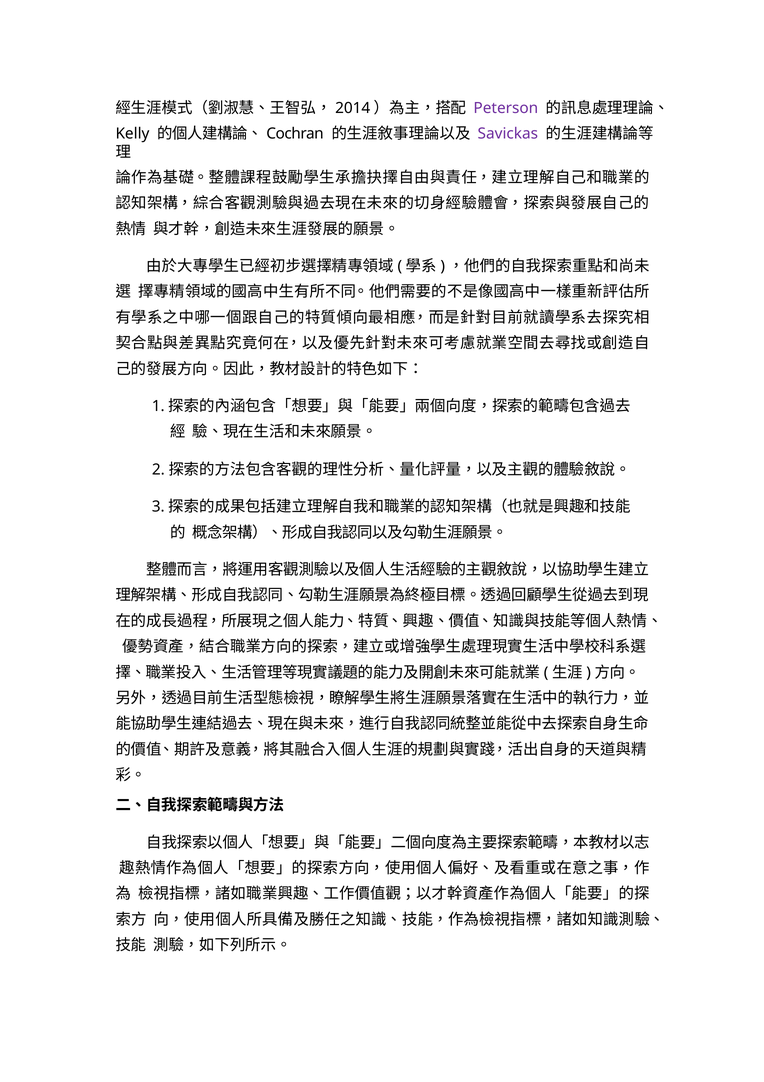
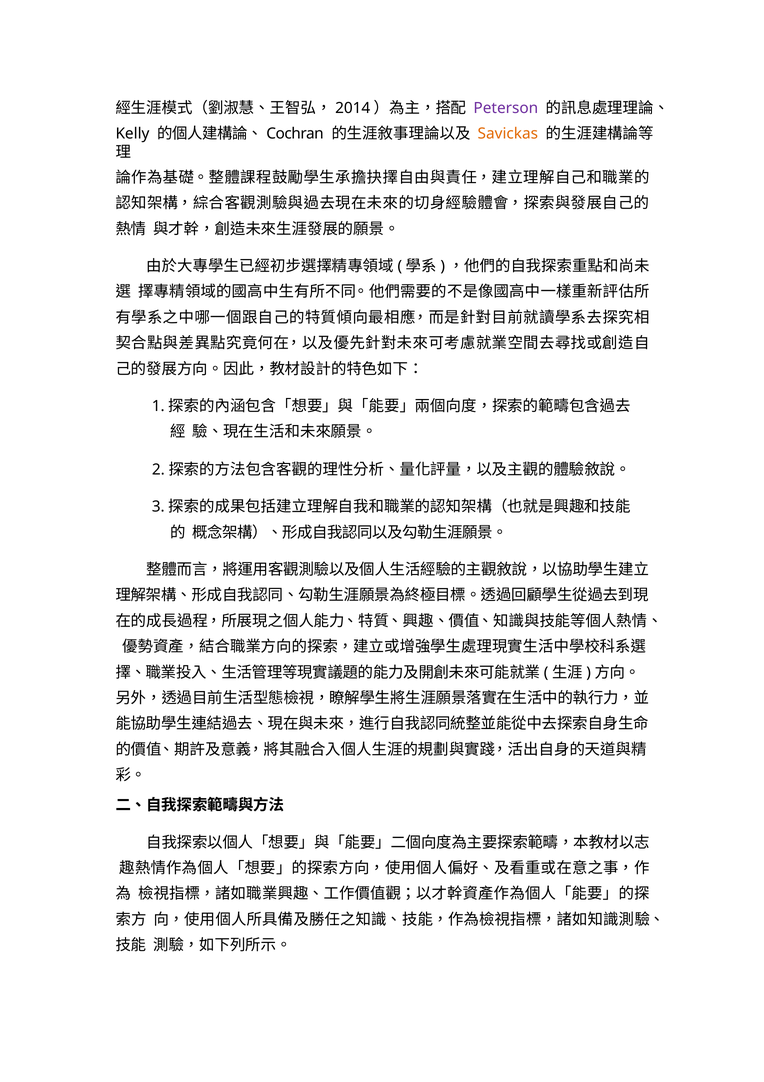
Savickas colour: purple -> orange
